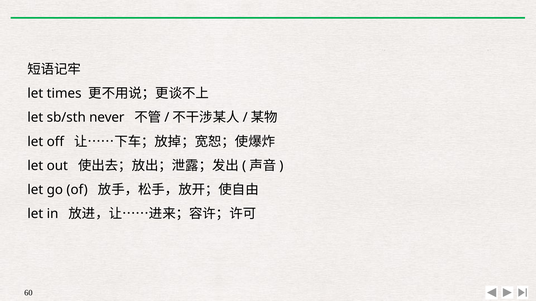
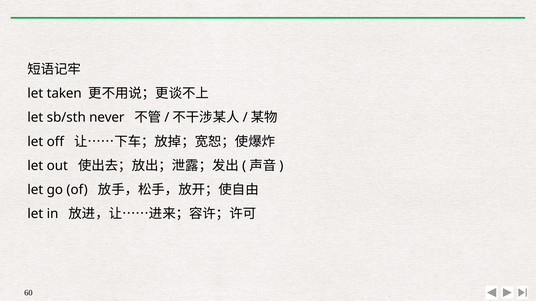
times: times -> taken
